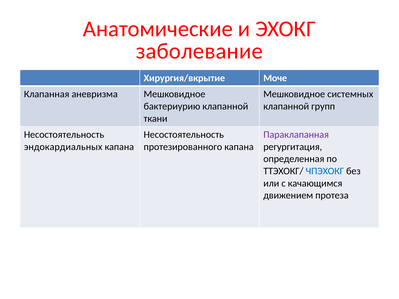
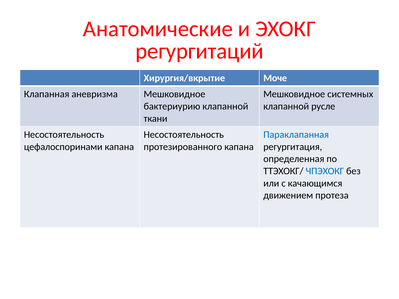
заболевание: заболевание -> регургитаций
групп: групп -> русле
Параклапанная colour: purple -> blue
эндокардиальных: эндокардиальных -> цефалоспоринами
